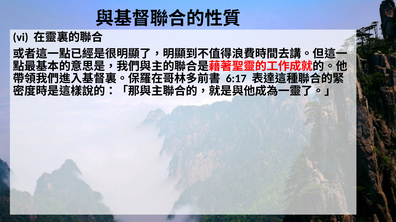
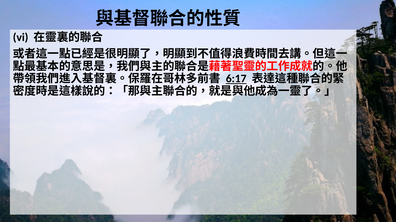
6:17 underline: none -> present
